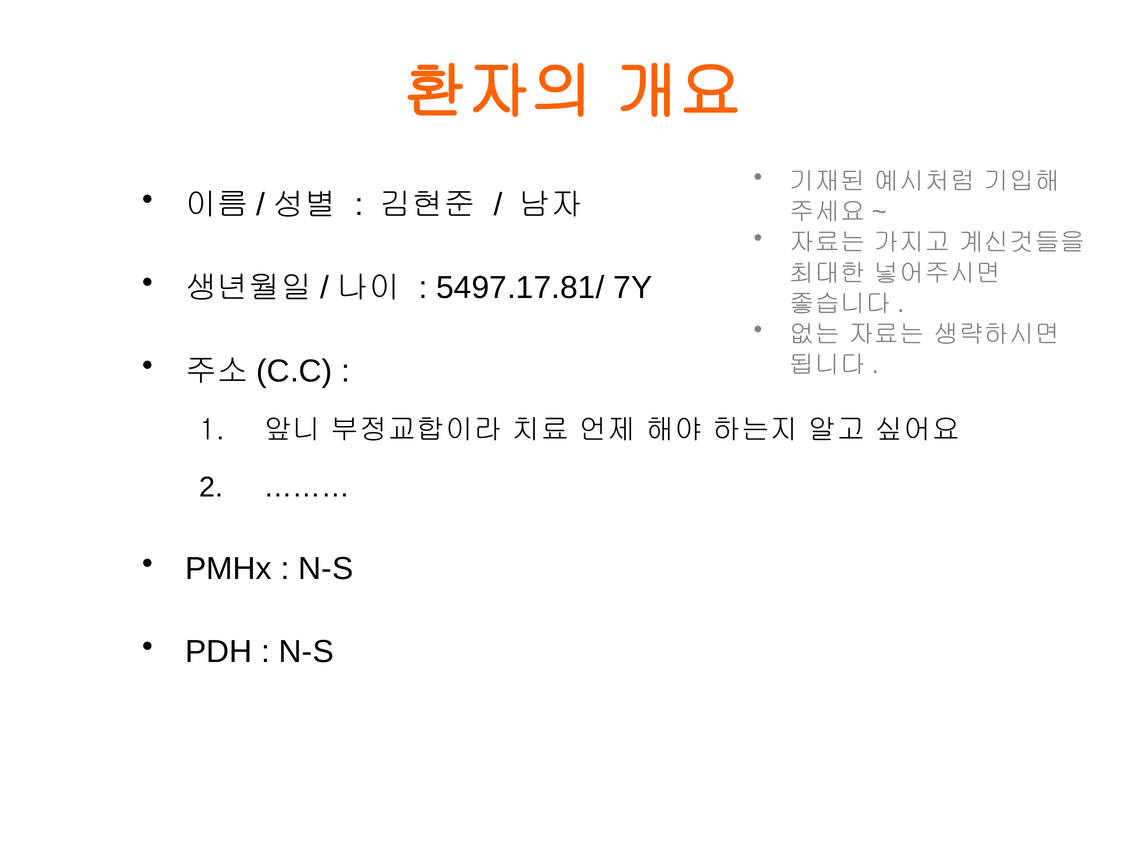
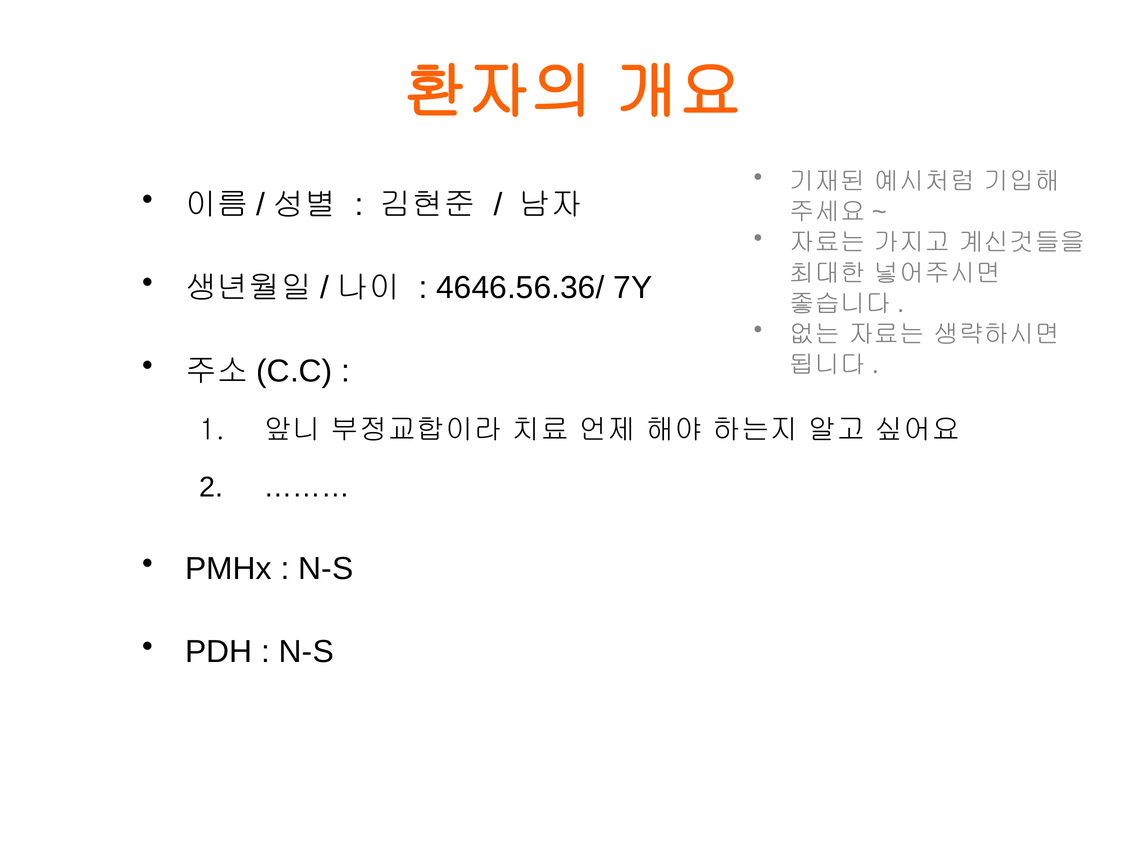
5497.17.81/: 5497.17.81/ -> 4646.56.36/
